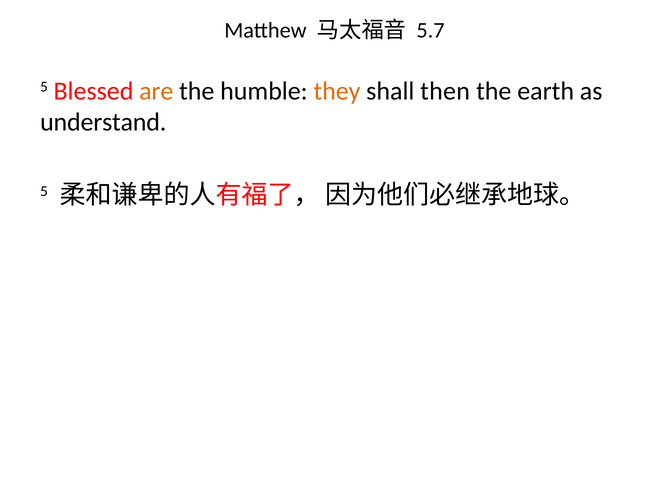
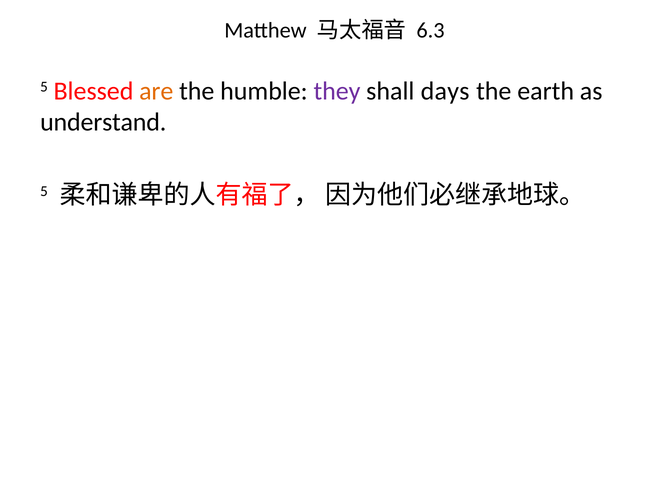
5.7: 5.7 -> 6.3
they colour: orange -> purple
then: then -> days
